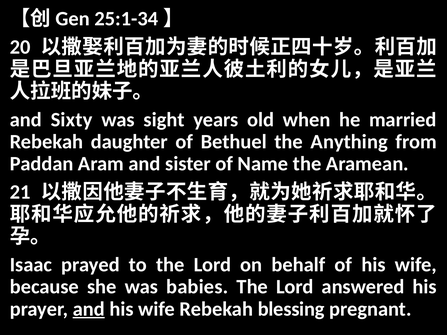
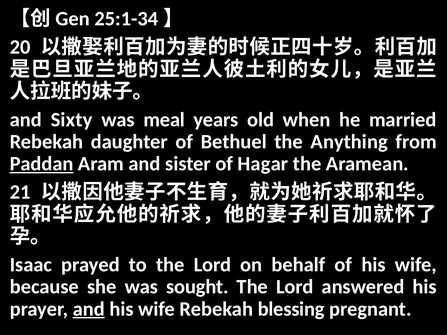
sight: sight -> meal
Paddan underline: none -> present
Name: Name -> Hagar
babies: babies -> sought
